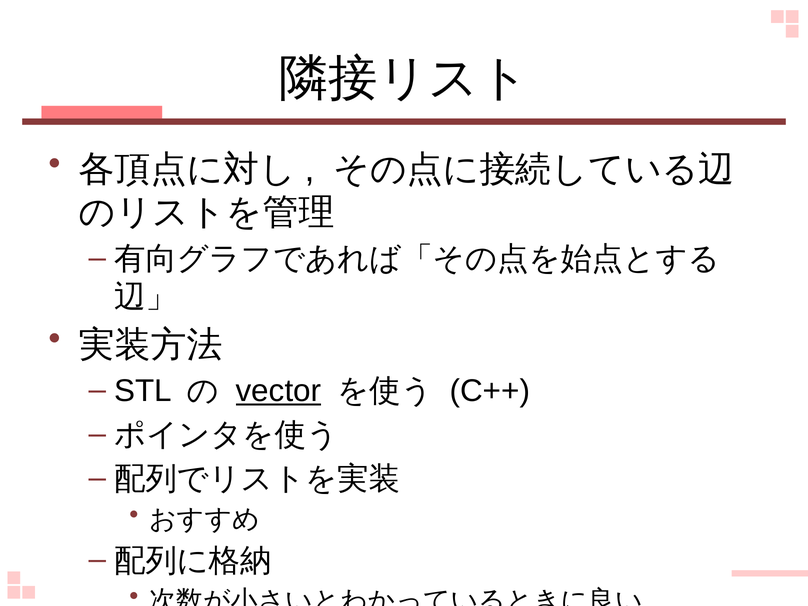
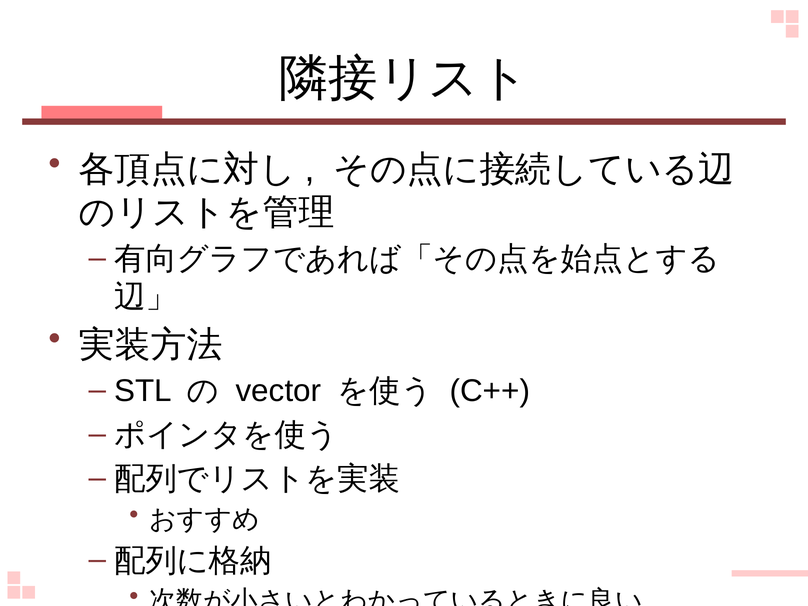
vector underline: present -> none
